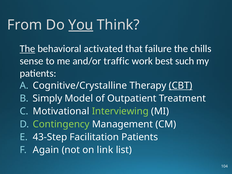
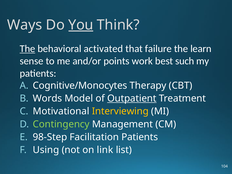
From: From -> Ways
chills: chills -> learn
traffic: traffic -> points
Cognitive/Crystalline: Cognitive/Crystalline -> Cognitive/Monocytes
CBT underline: present -> none
Simply: Simply -> Words
Outpatient underline: none -> present
Interviewing colour: light green -> yellow
43-Step: 43-Step -> 98-Step
Again: Again -> Using
